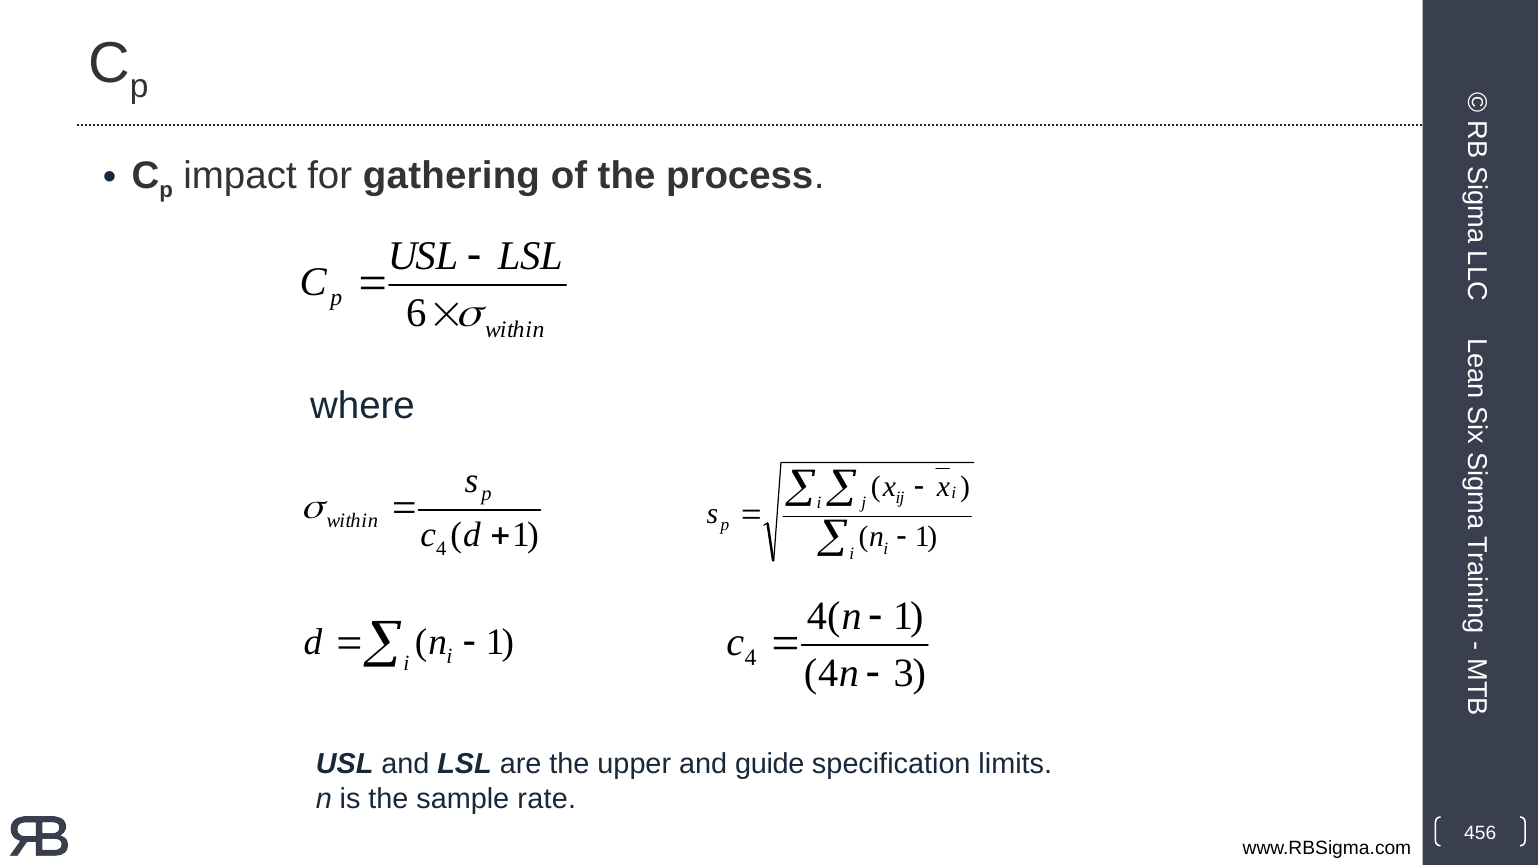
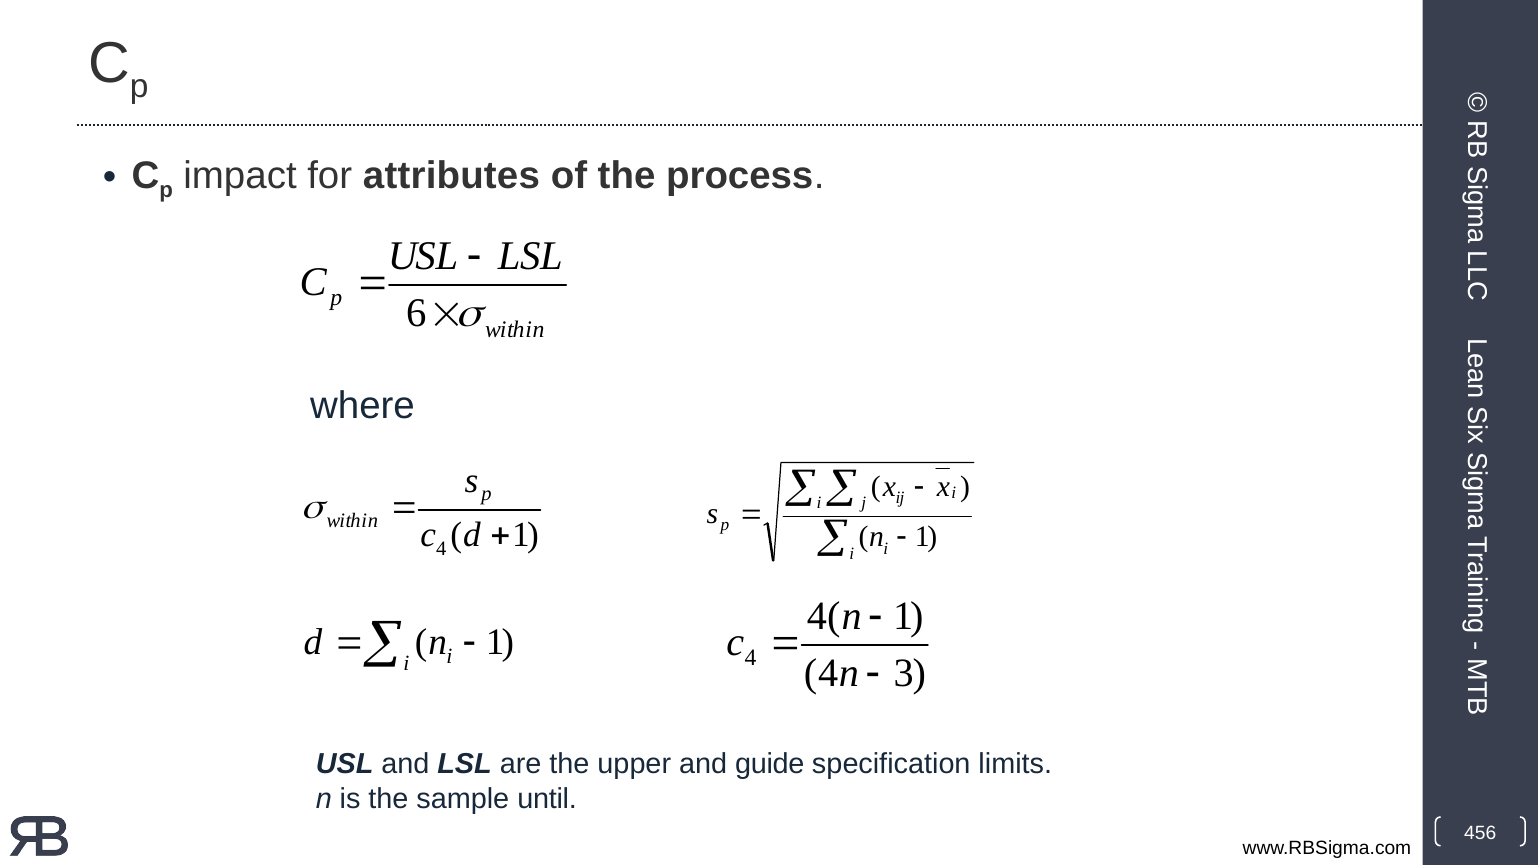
gathering: gathering -> attributes
rate: rate -> until
